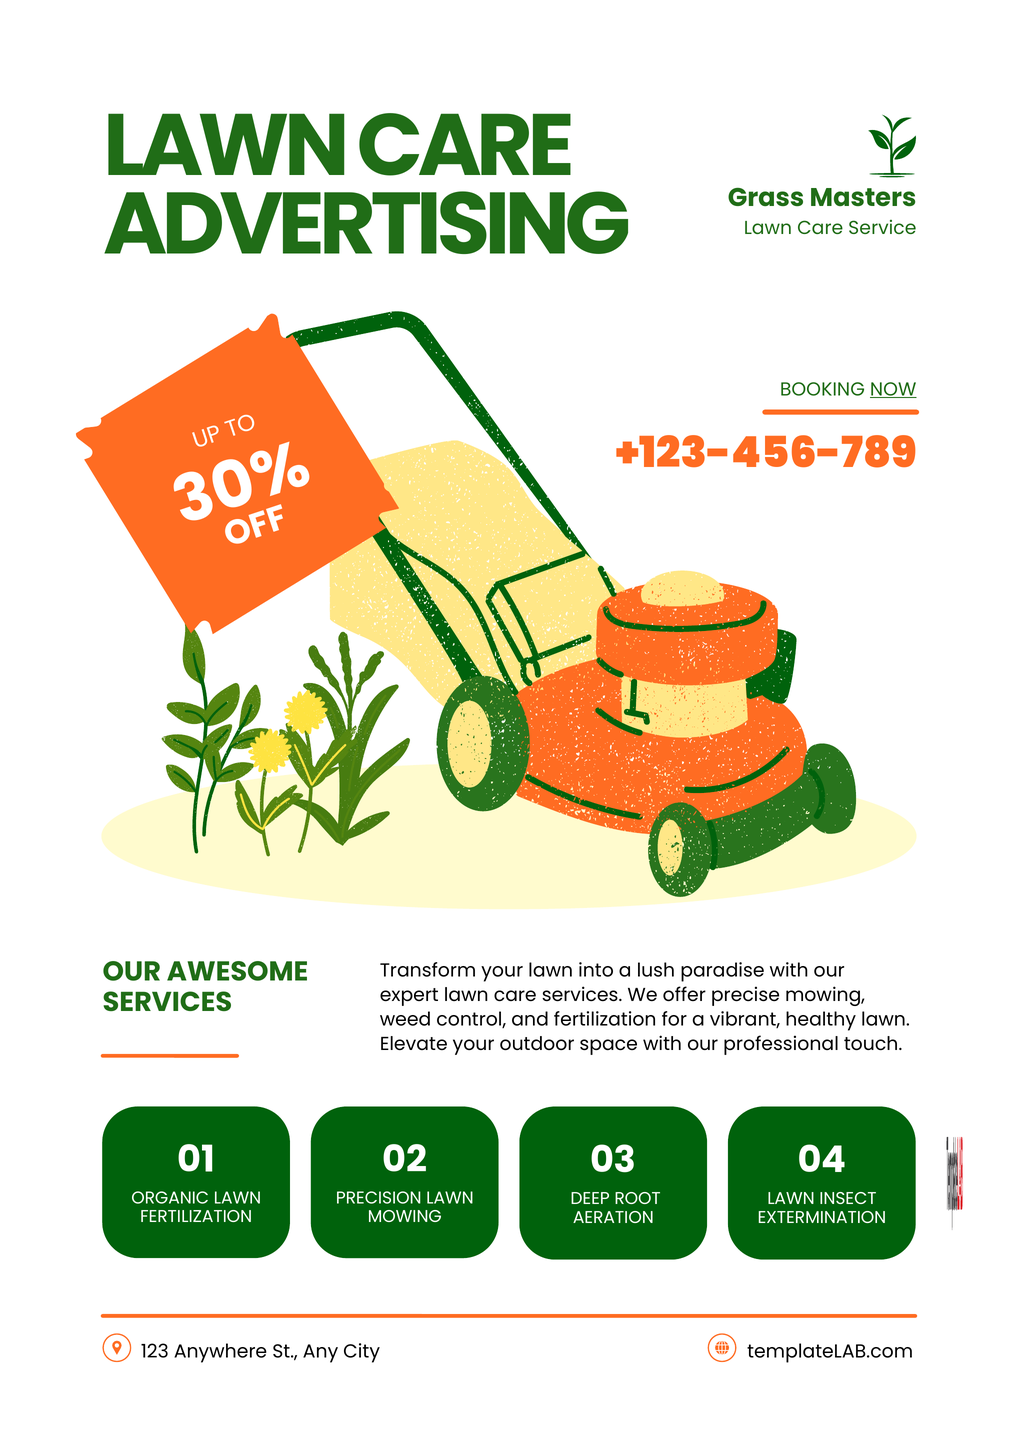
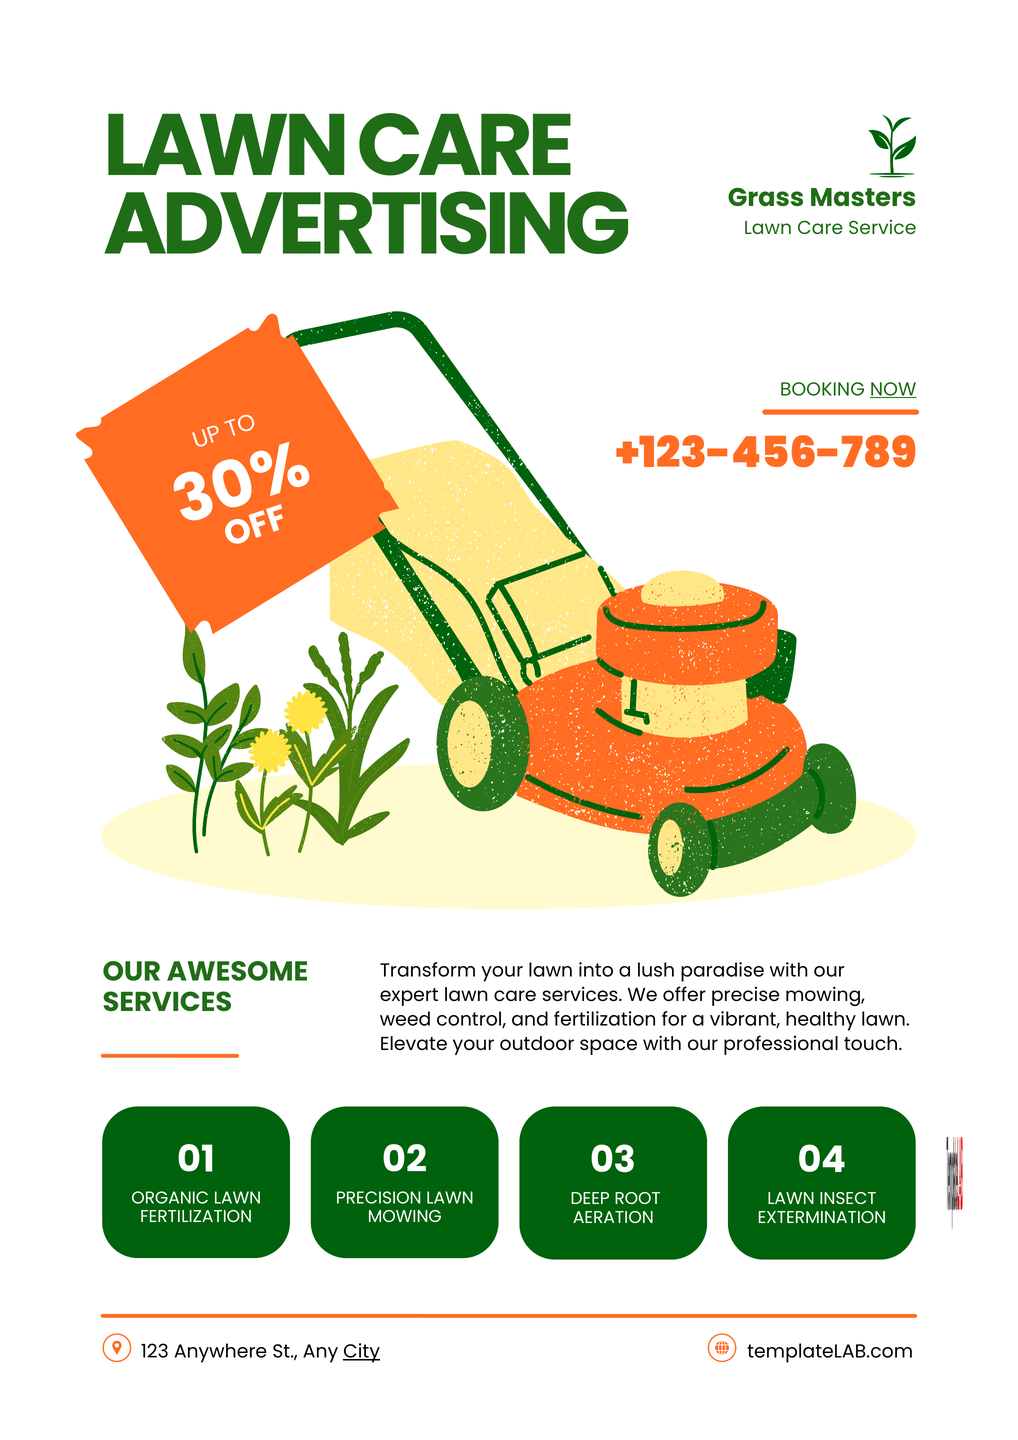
City underline: none -> present
